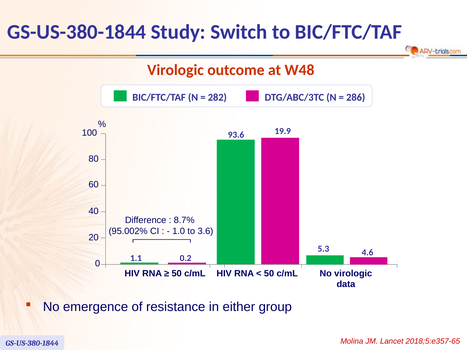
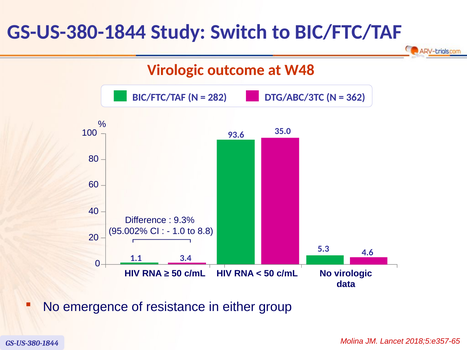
286: 286 -> 362
19.9: 19.9 -> 35.0
8.7%: 8.7% -> 9.3%
3.6: 3.6 -> 8.8
0.2: 0.2 -> 3.4
